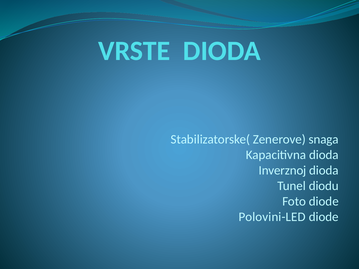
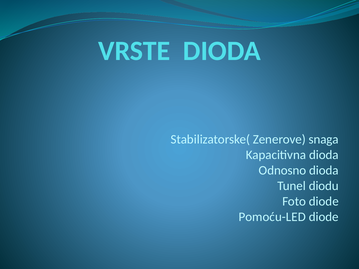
Inverznoj: Inverznoj -> Odnosno
Polovini-LED: Polovini-LED -> Pomoću-LED
